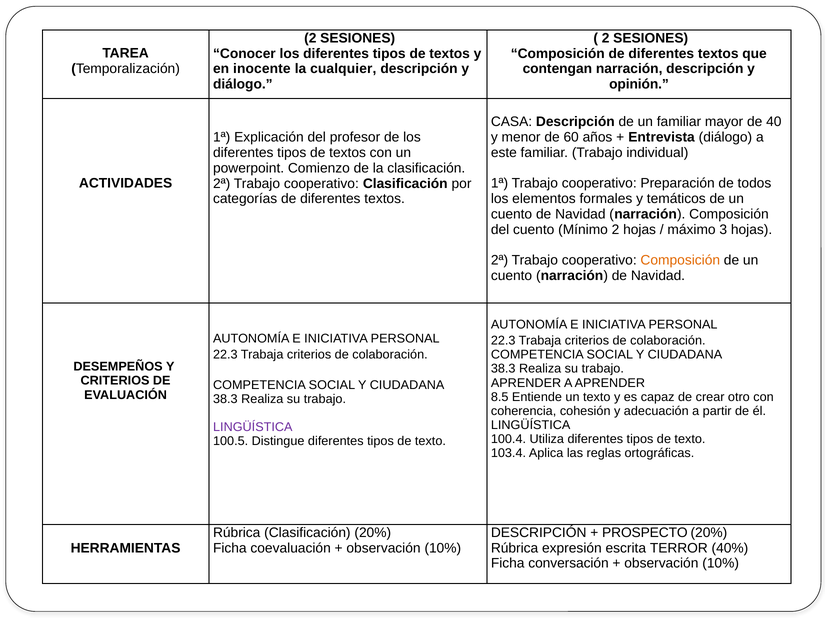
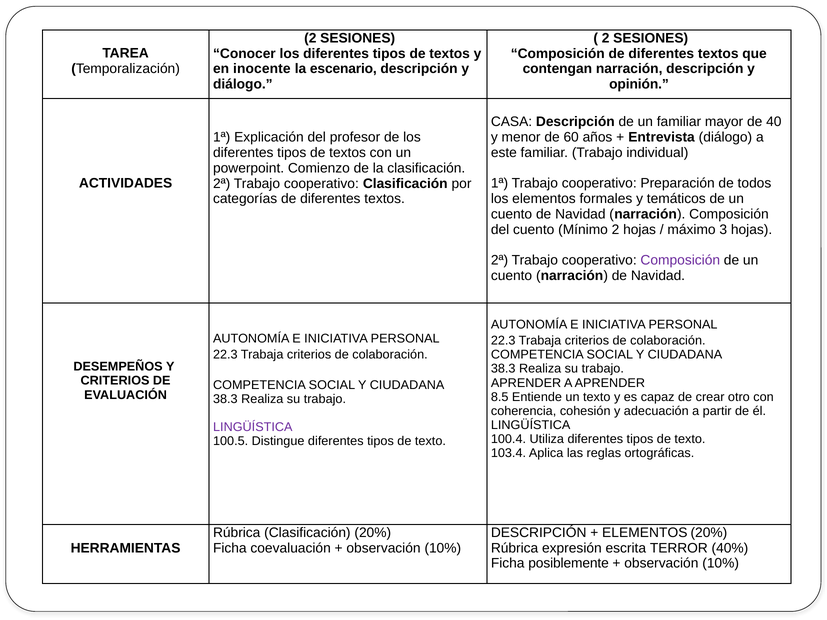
cualquier: cualquier -> escenario
Composición at (680, 260) colour: orange -> purple
PROSPECTO at (645, 533): PROSPECTO -> ELEMENTOS
conversación: conversación -> posiblemente
